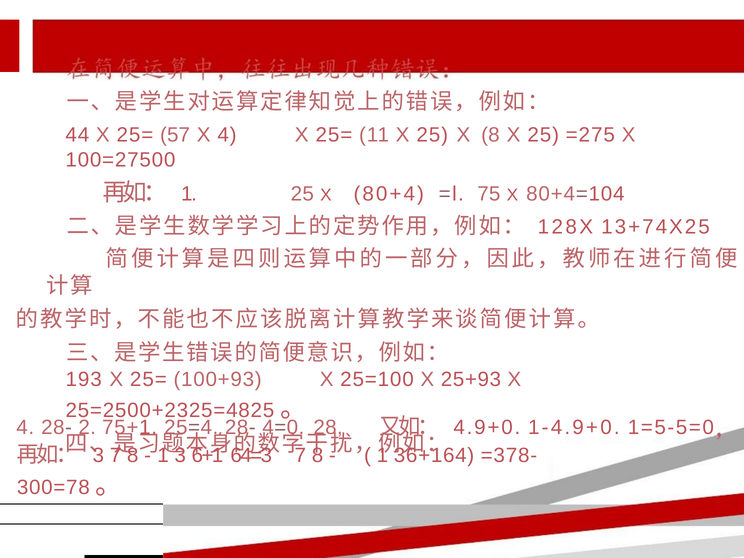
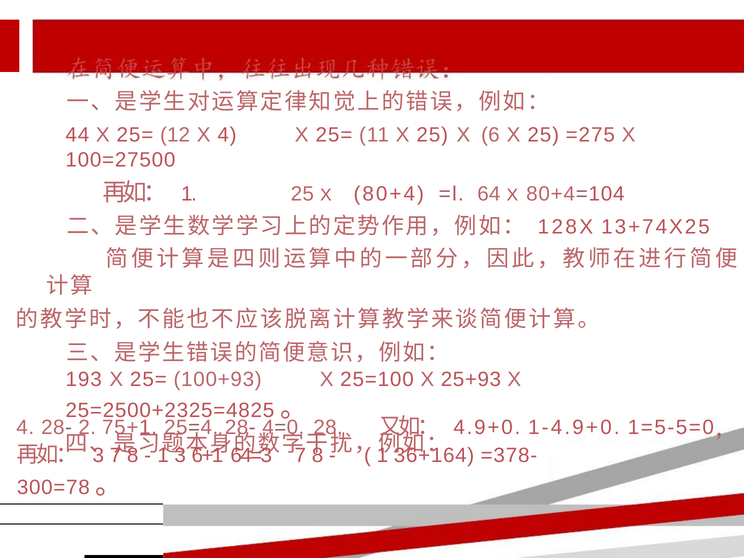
57: 57 -> 12
X 8: 8 -> 6
75: 75 -> 64
